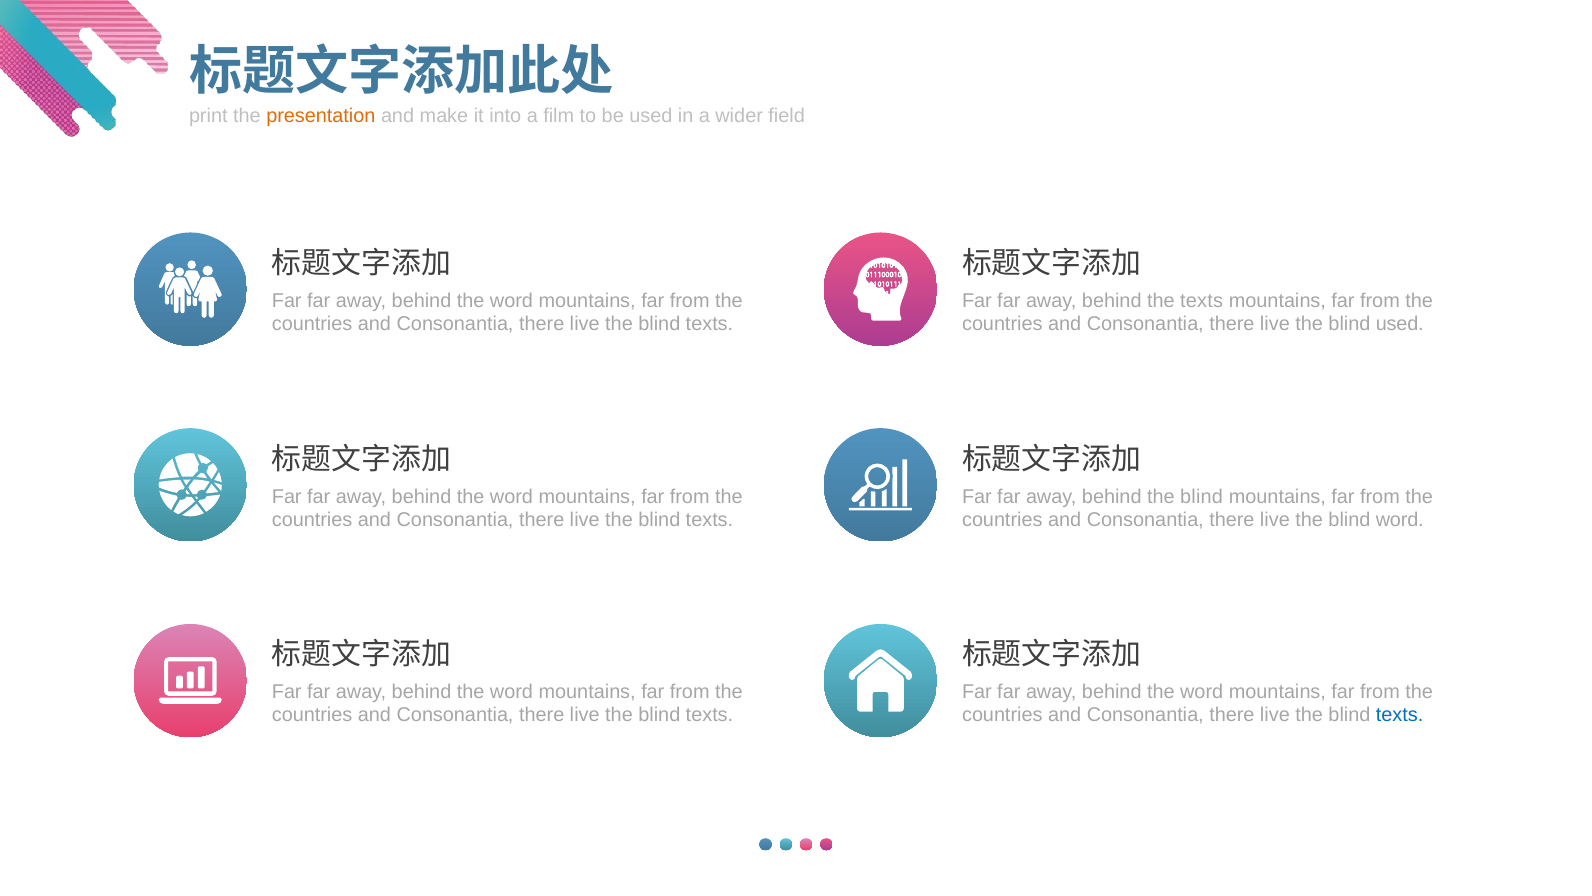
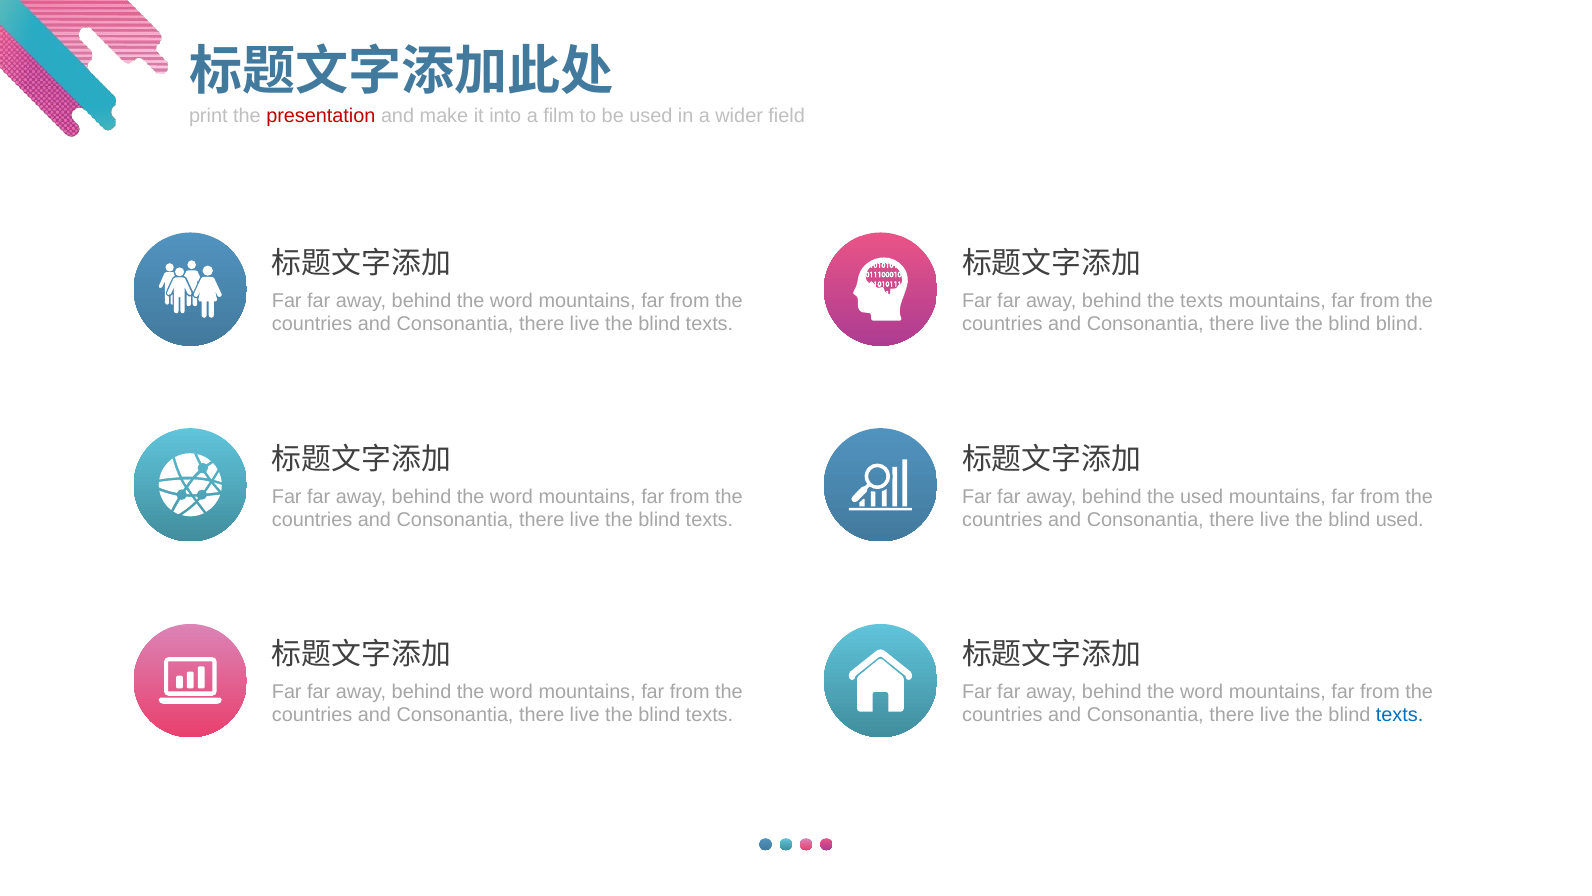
presentation colour: orange -> red
blind used: used -> blind
behind the blind: blind -> used
blind word: word -> used
